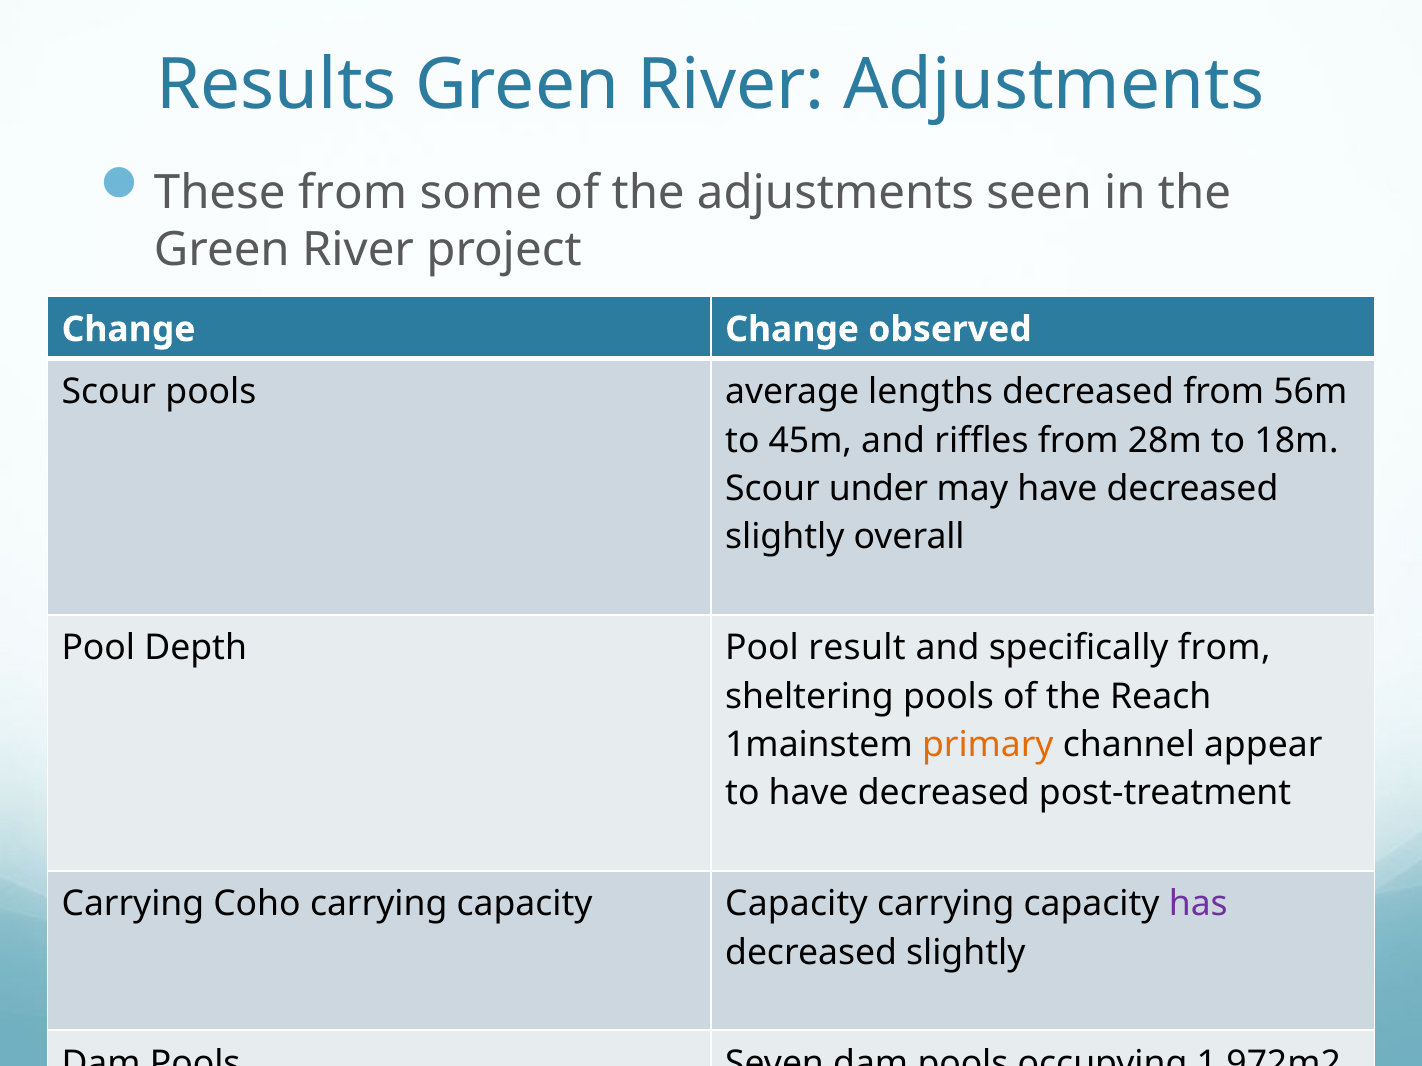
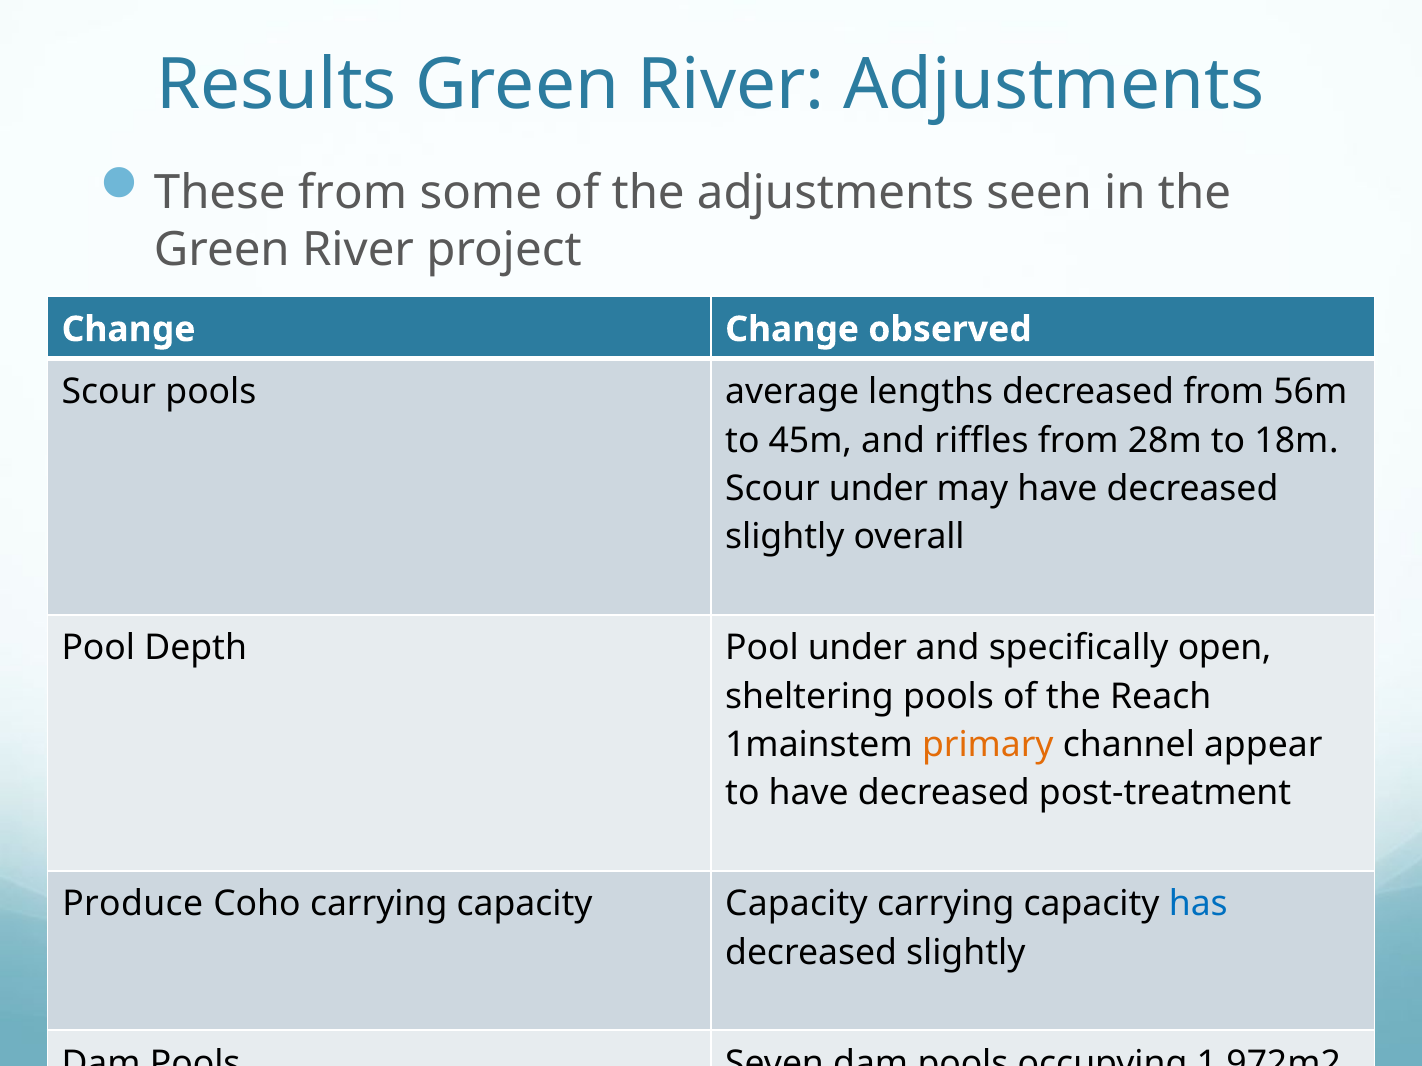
Pool result: result -> under
specifically from: from -> open
Carrying at (133, 904): Carrying -> Produce
has colour: purple -> blue
